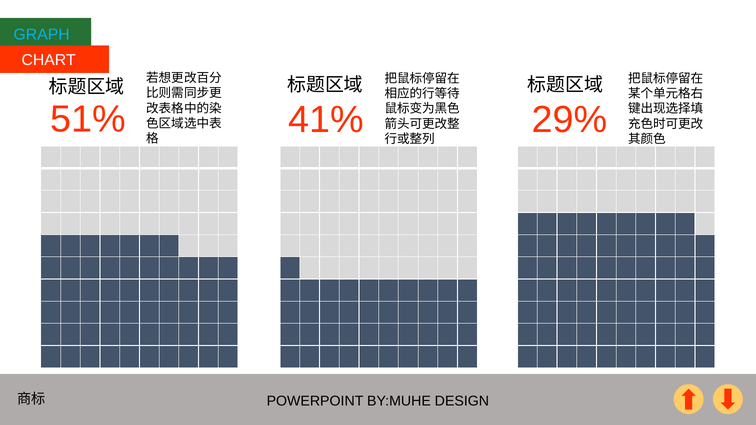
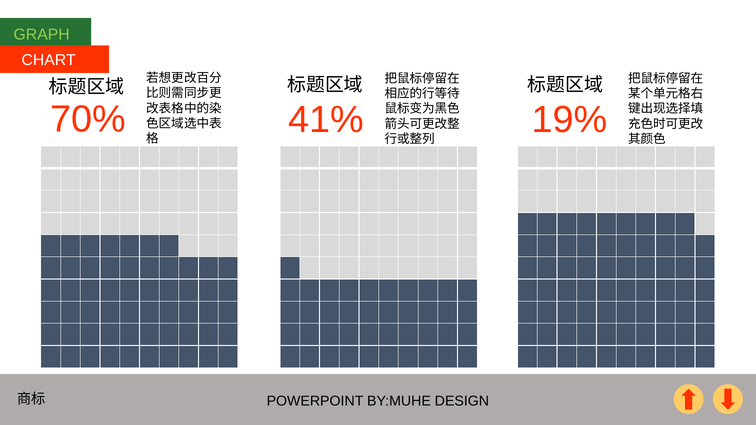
GRAPH colour: light blue -> light green
51%: 51% -> 70%
29%: 29% -> 19%
